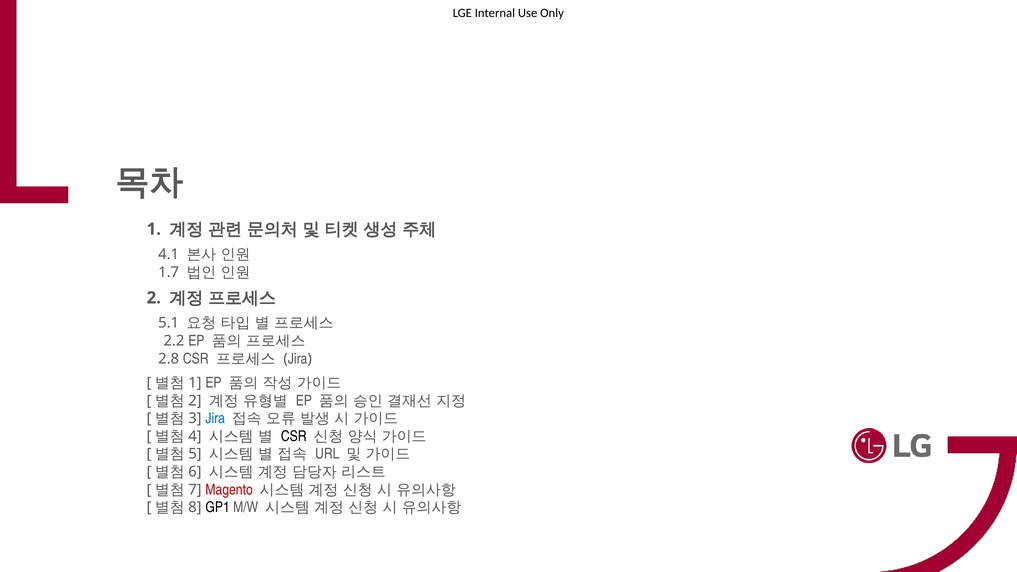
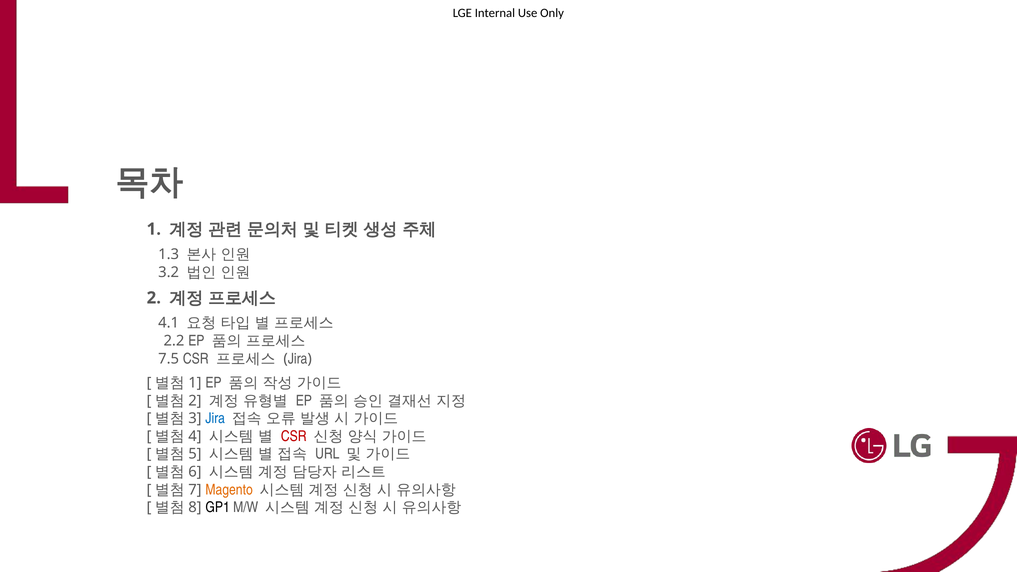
4.1: 4.1 -> 1.3
1.7: 1.7 -> 3.2
5.1: 5.1 -> 4.1
2.8: 2.8 -> 7.5
CSR at (294, 436) colour: black -> red
Magento colour: red -> orange
